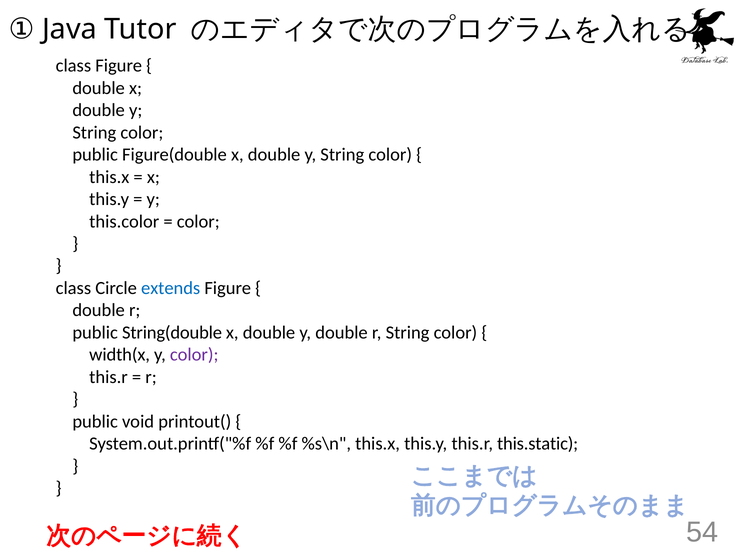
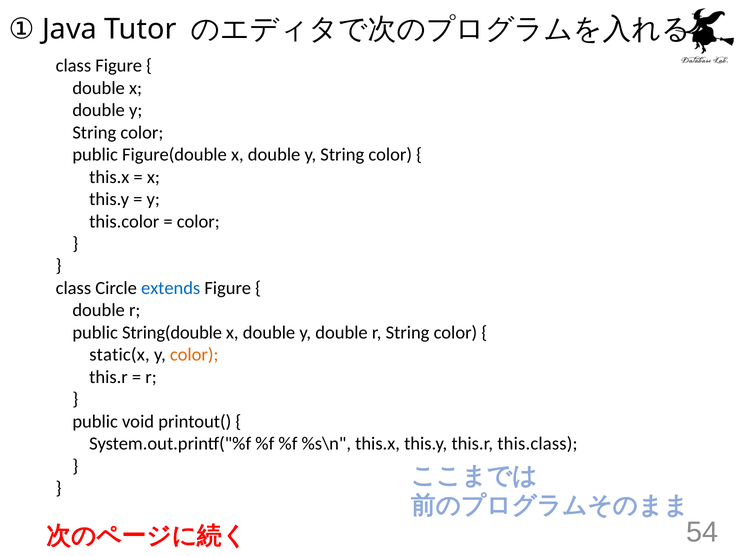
width(x: width(x -> static(x
color at (194, 355) colour: purple -> orange
this.static: this.static -> this.class
